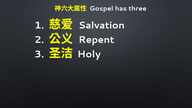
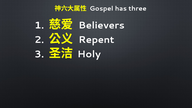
Salvation: Salvation -> Believers
